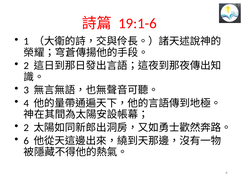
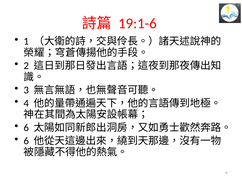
2 at (26, 128): 2 -> 6
